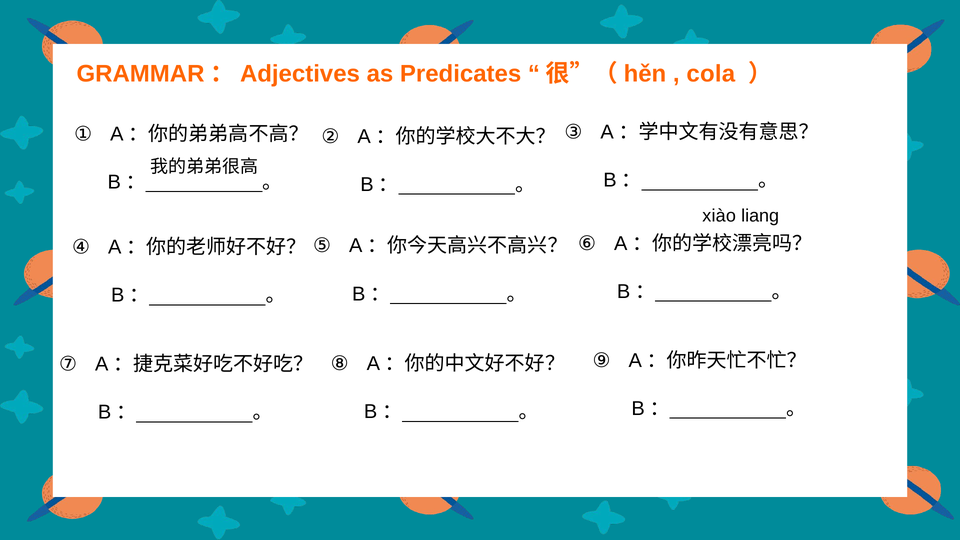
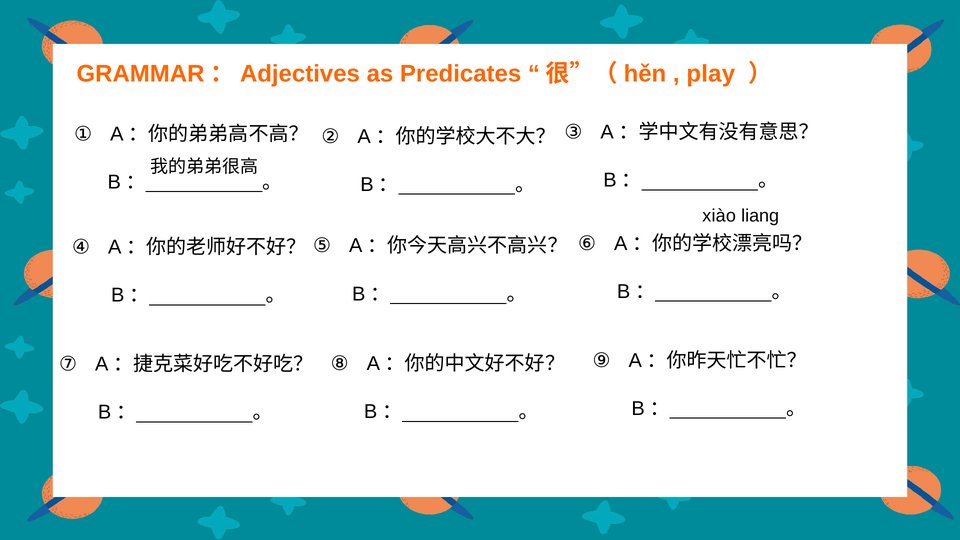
cola: cola -> play
